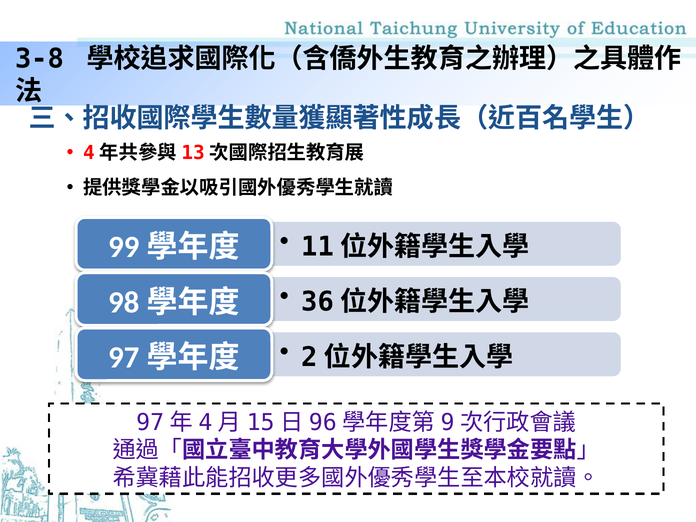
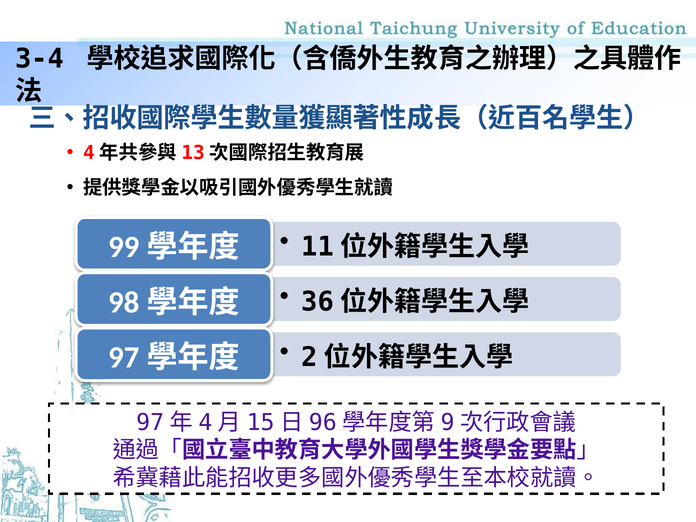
3-8: 3-8 -> 3-4
